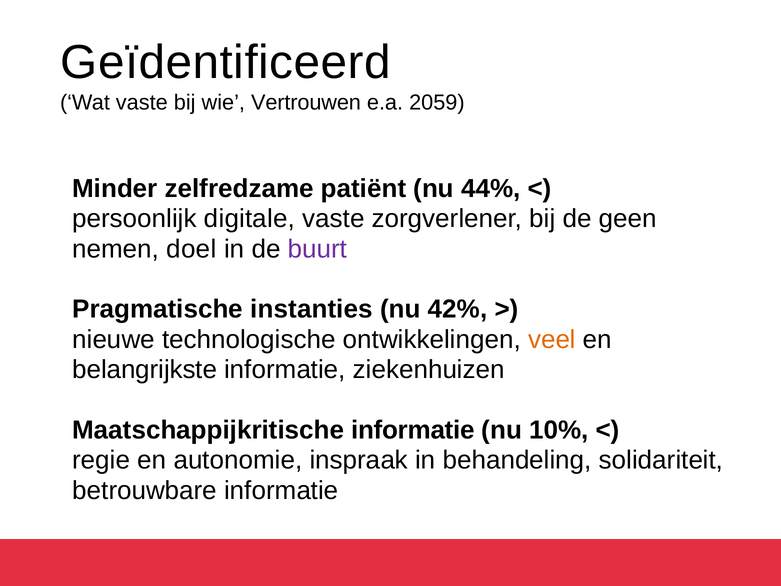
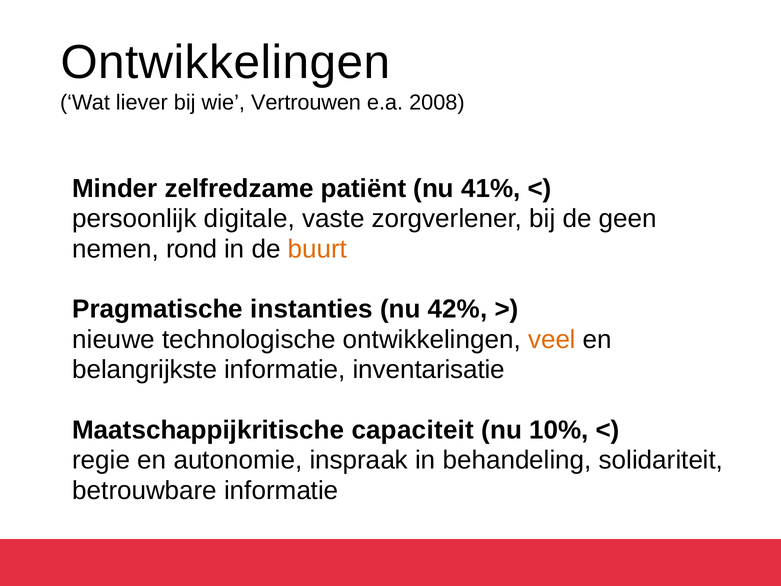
Geïdentificeerd at (226, 63): Geïdentificeerd -> Ontwikkelingen
Wat vaste: vaste -> liever
2059: 2059 -> 2008
44%: 44% -> 41%
doel: doel -> rond
buurt colour: purple -> orange
ziekenhuizen: ziekenhuizen -> inventarisatie
Maatschappijkritische informatie: informatie -> capaciteit
